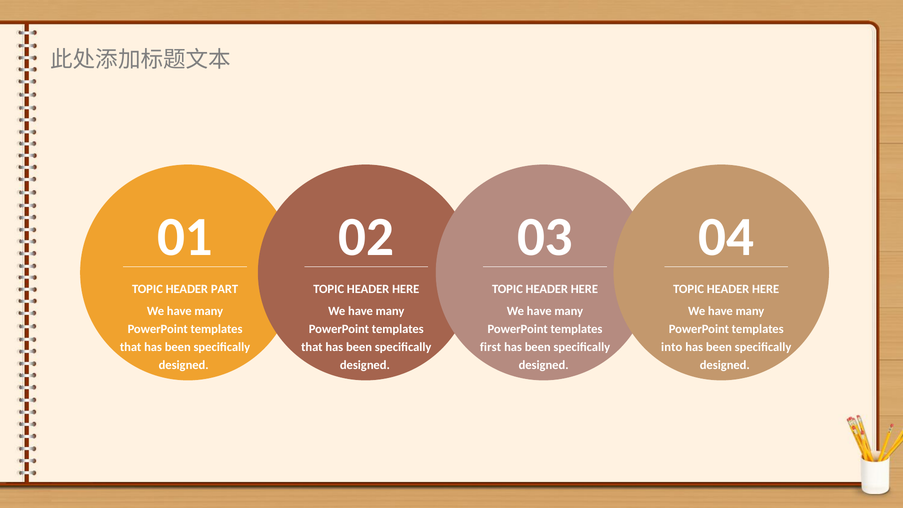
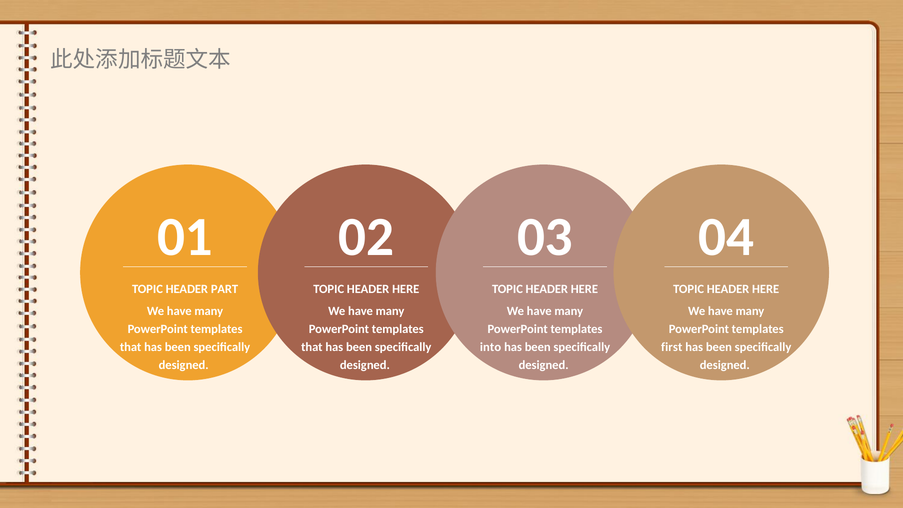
first: first -> into
into: into -> first
